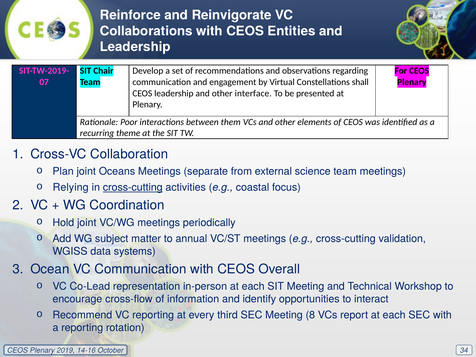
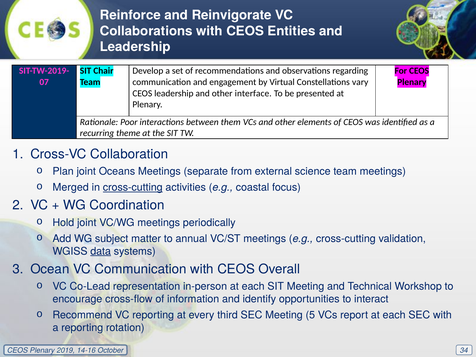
shall: shall -> vary
Relying: Relying -> Merged
data underline: none -> present
8: 8 -> 5
